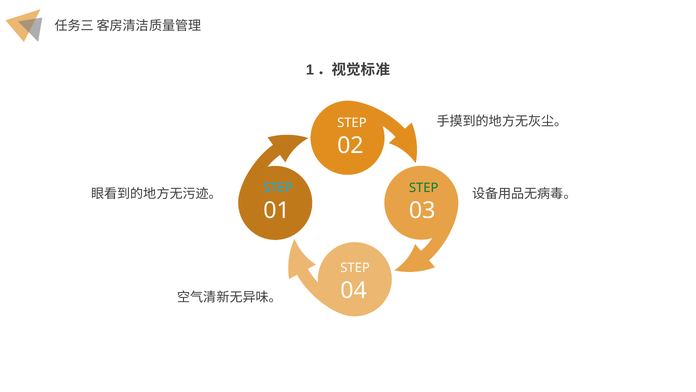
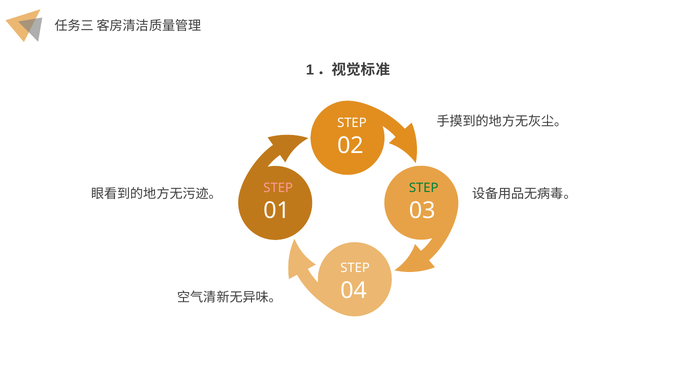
STEP at (278, 188) colour: light blue -> pink
